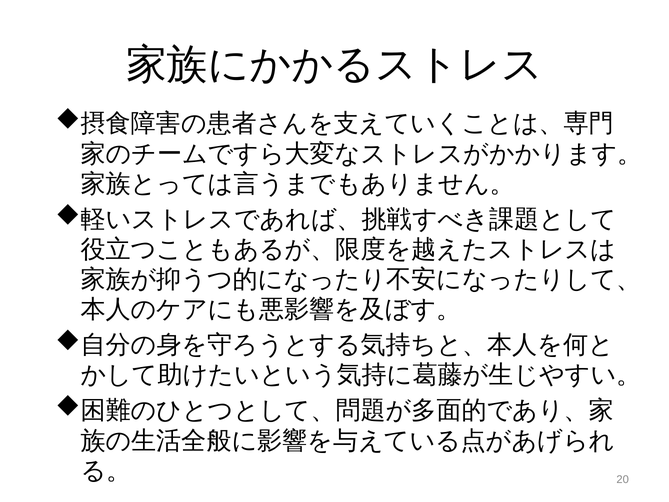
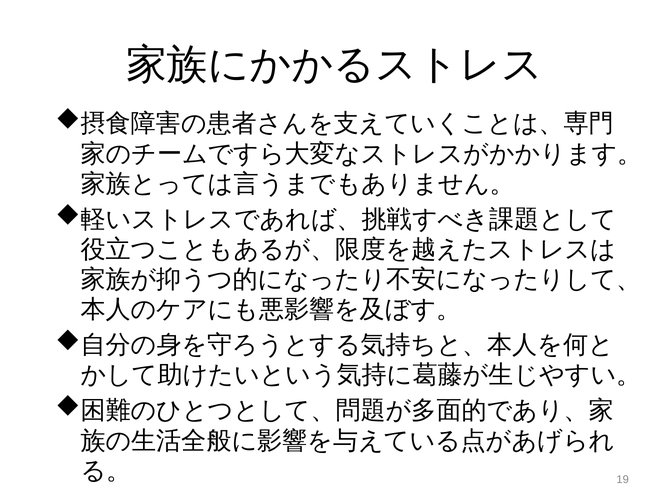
20: 20 -> 19
